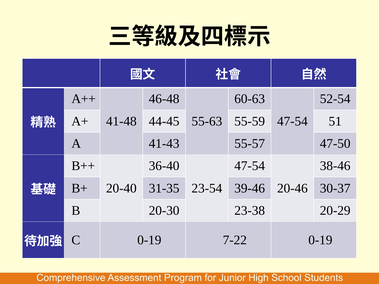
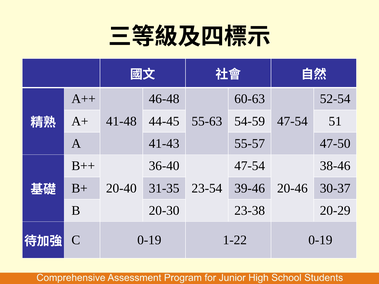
55-59: 55-59 -> 54-59
7-22: 7-22 -> 1-22
